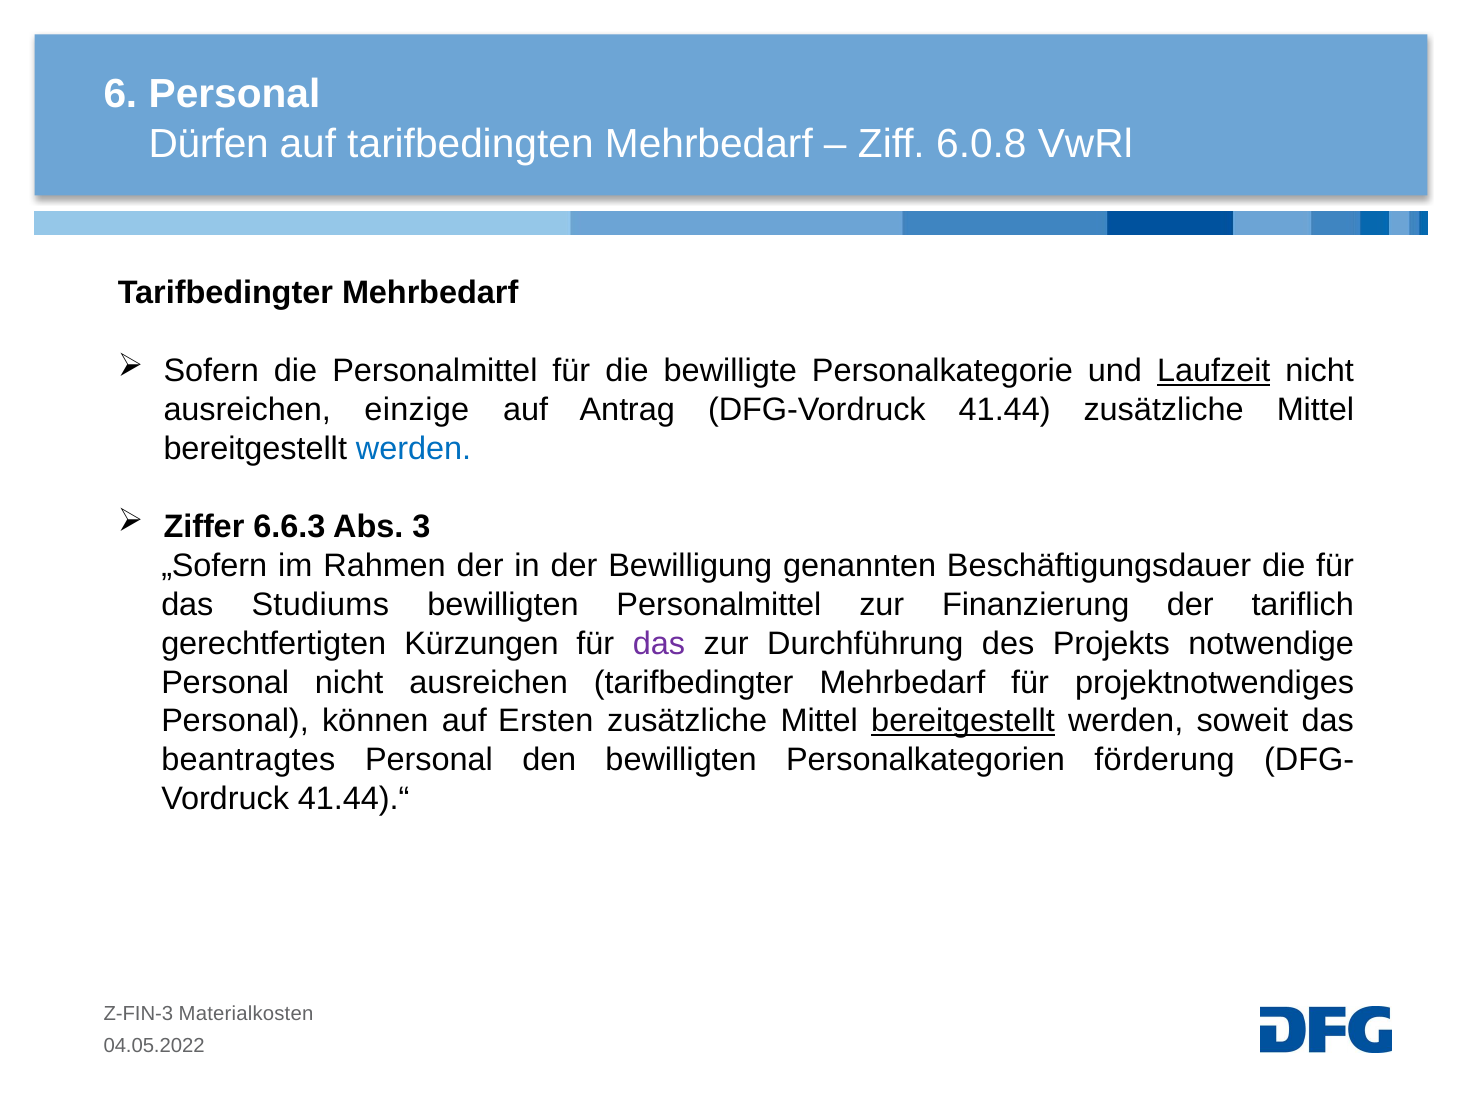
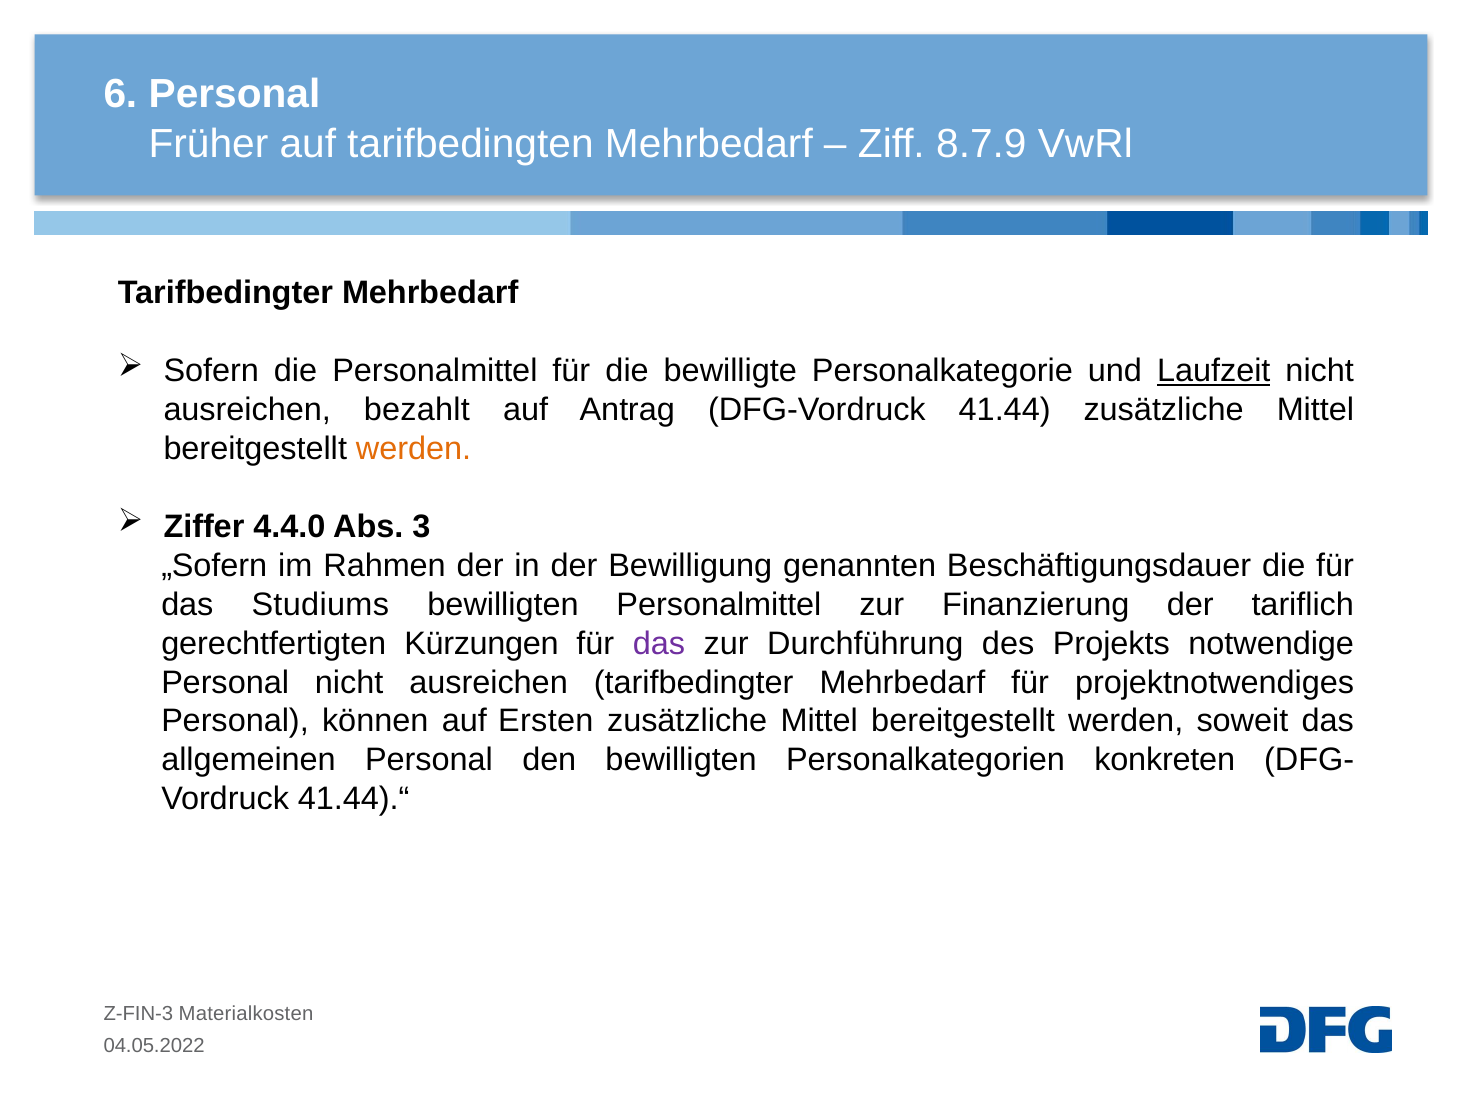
Dürfen: Dürfen -> Früher
6.0.8: 6.0.8 -> 8.7.9
einzige: einzige -> bezahlt
werden at (414, 449) colour: blue -> orange
6.6.3: 6.6.3 -> 4.4.0
bereitgestellt at (963, 722) underline: present -> none
beantragtes: beantragtes -> allgemeinen
förderung: förderung -> konkreten
